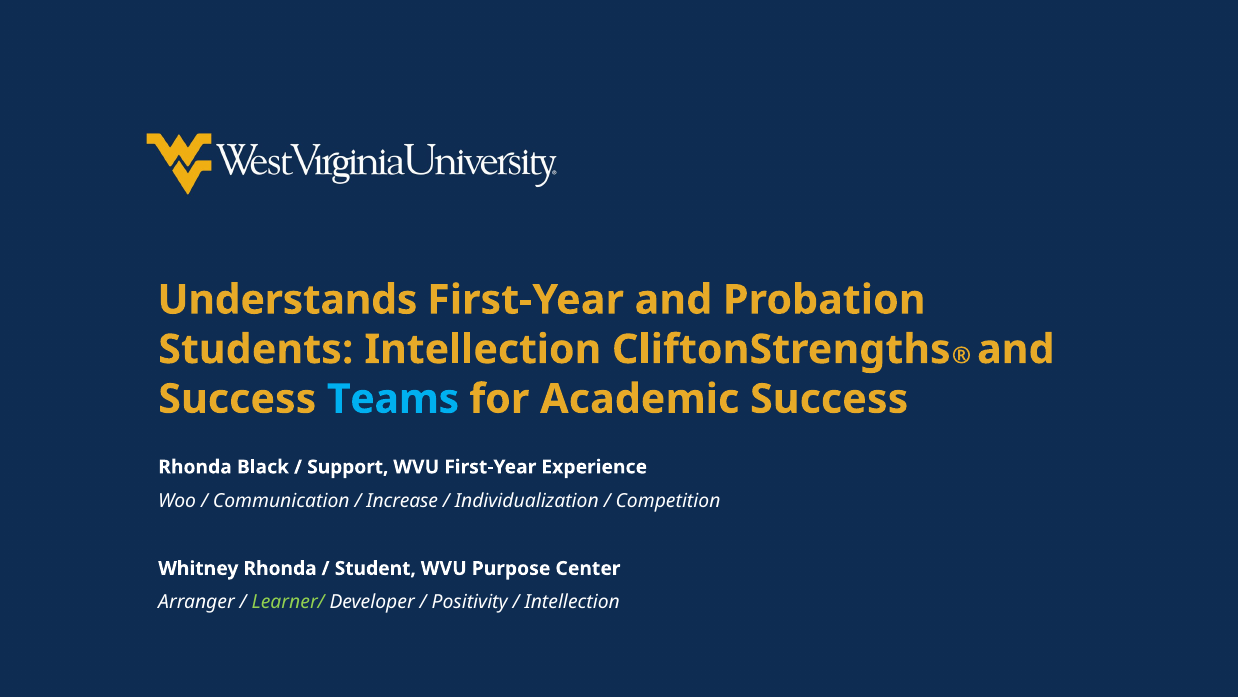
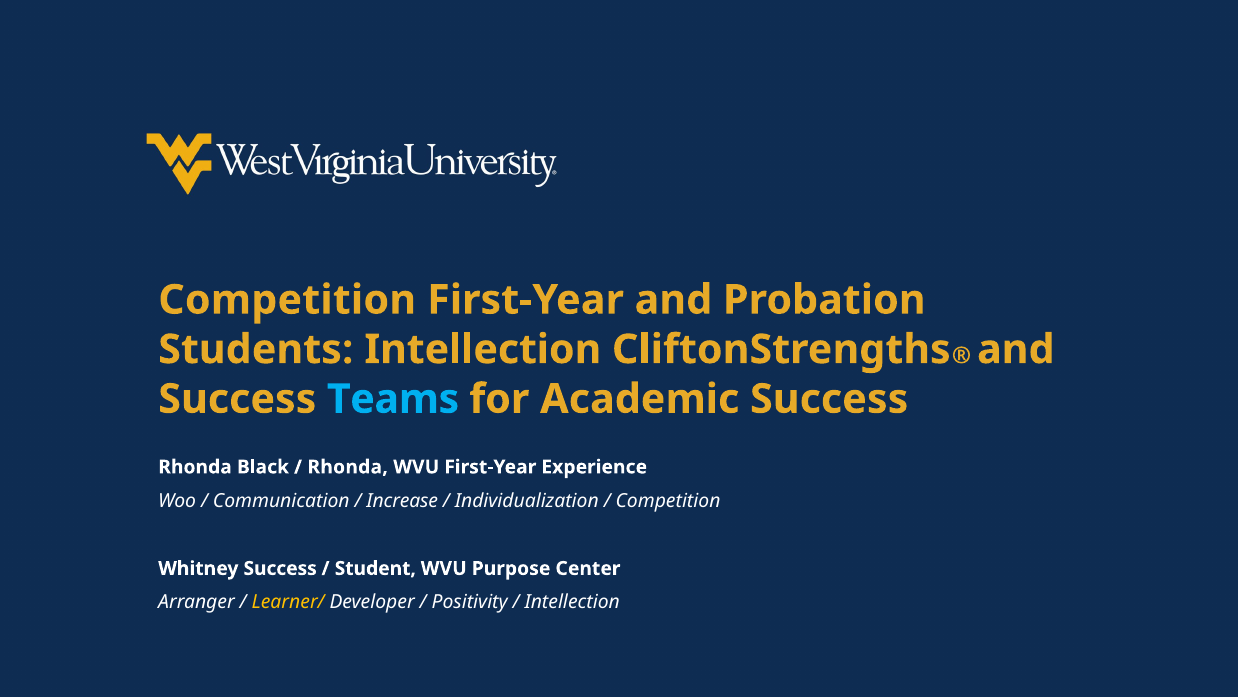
Understands at (287, 300): Understands -> Competition
Support at (348, 467): Support -> Rhonda
Whitney Rhonda: Rhonda -> Success
Learner/ colour: light green -> yellow
